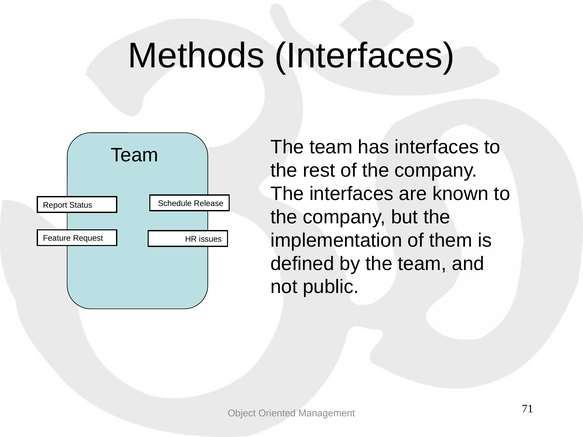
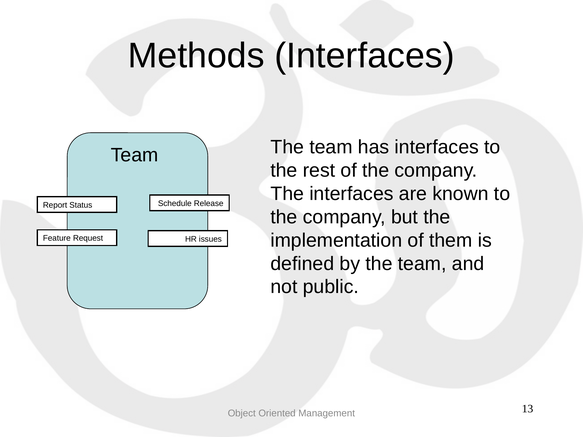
71: 71 -> 13
